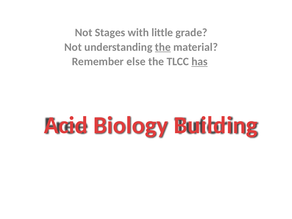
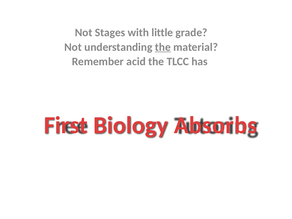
else: else -> acid
has underline: present -> none
Acid: Acid -> First
Building: Building -> Absorbs
